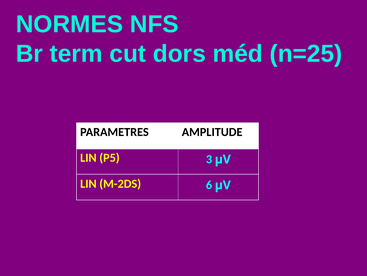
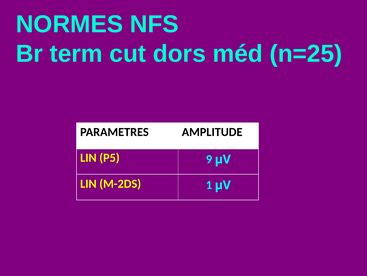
3: 3 -> 9
6: 6 -> 1
